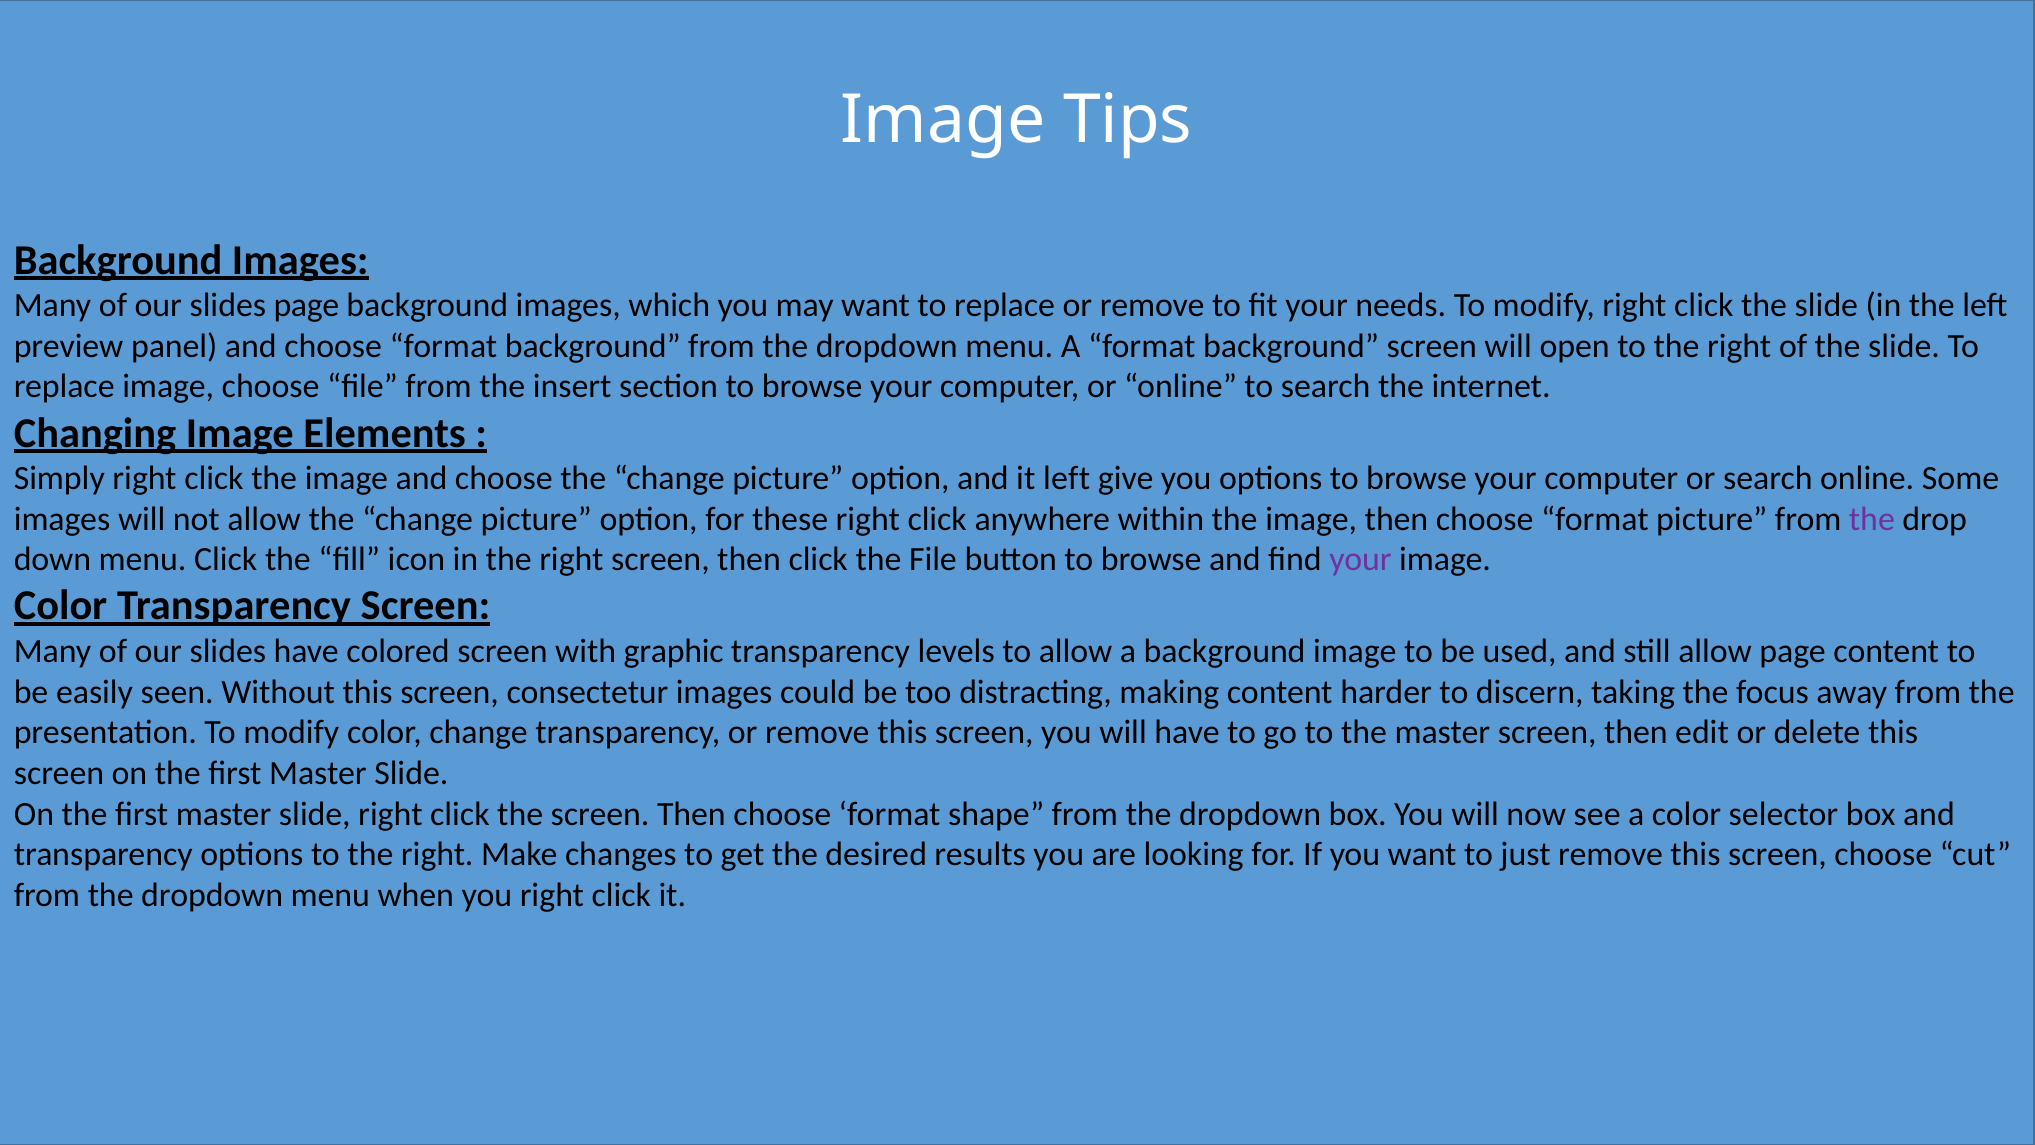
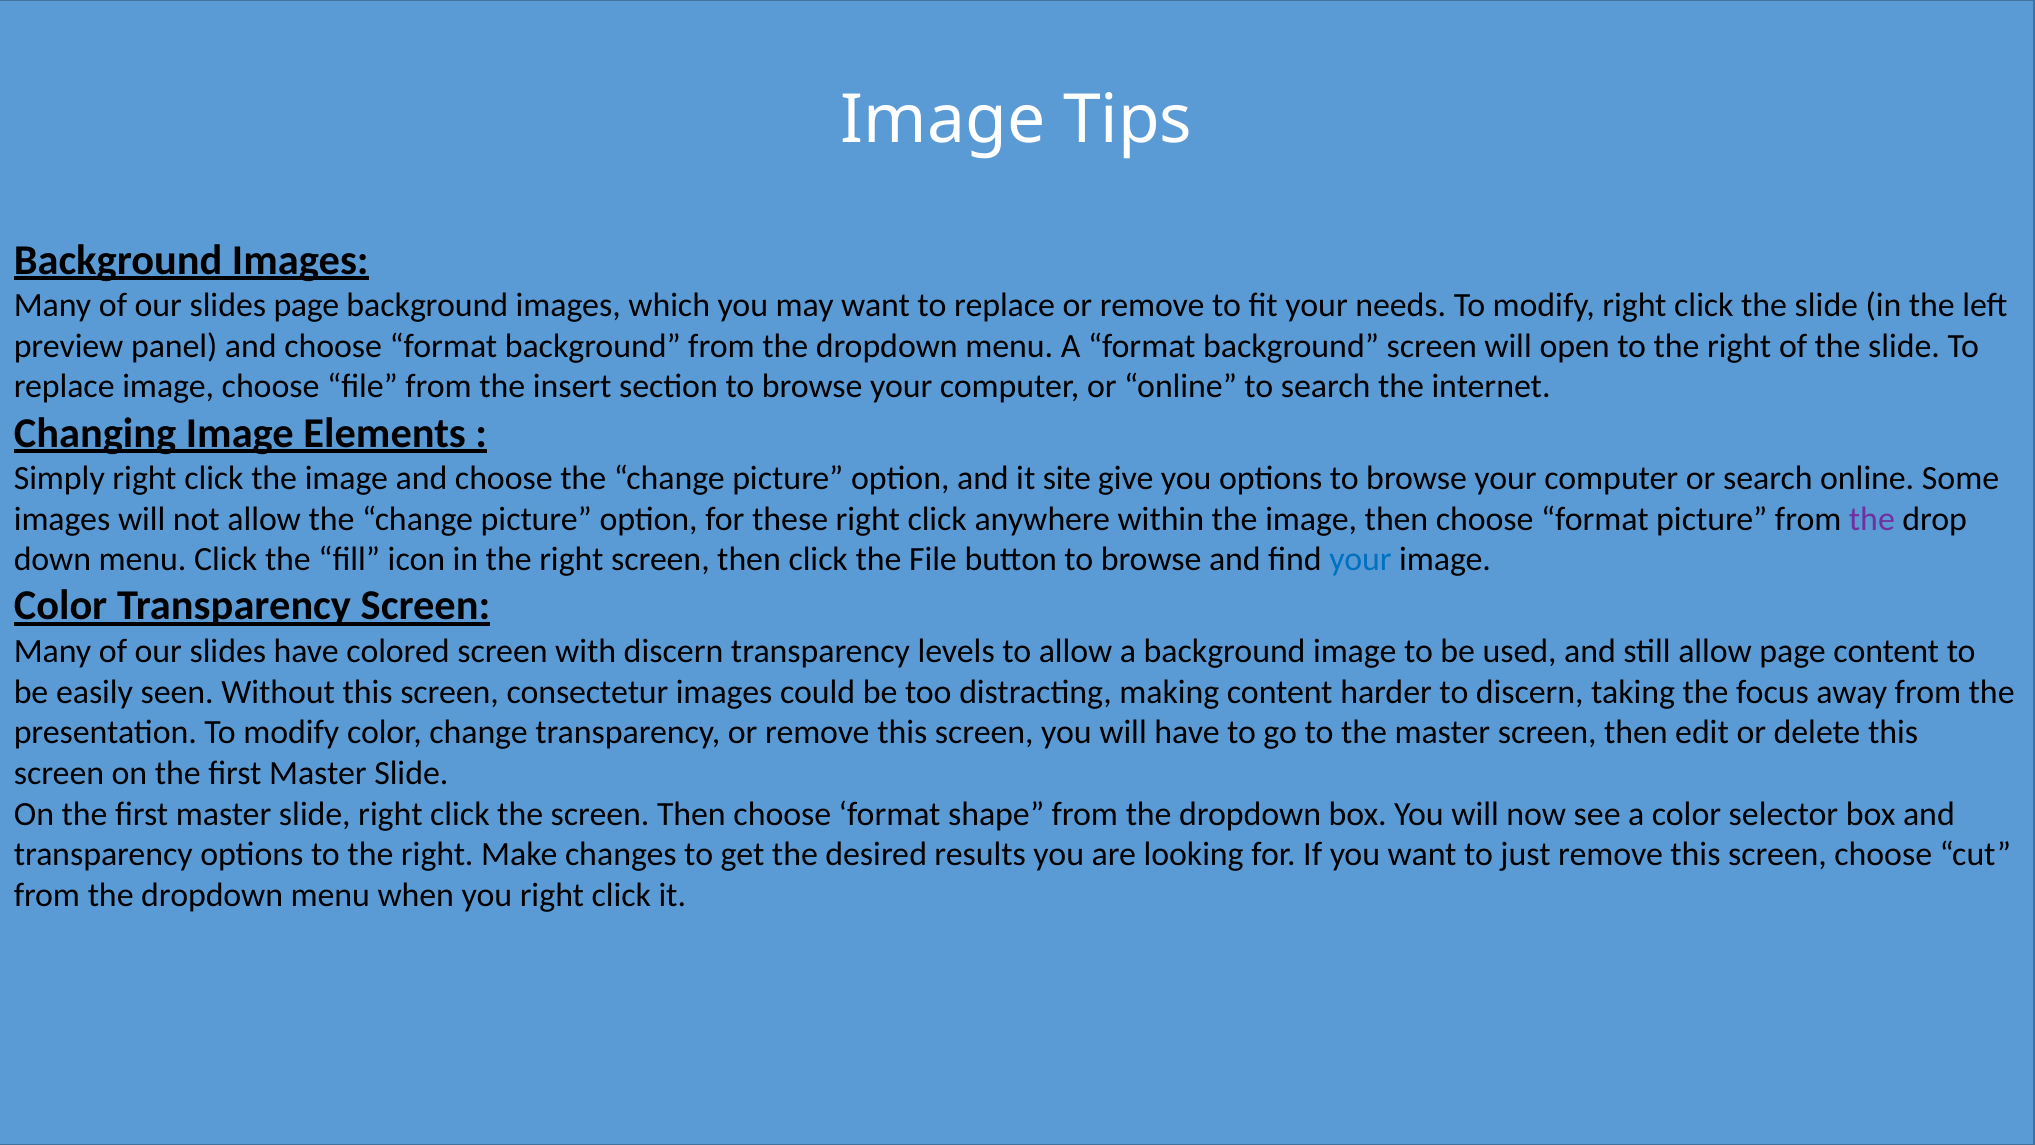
it left: left -> site
your at (1360, 559) colour: purple -> blue
with graphic: graphic -> discern
